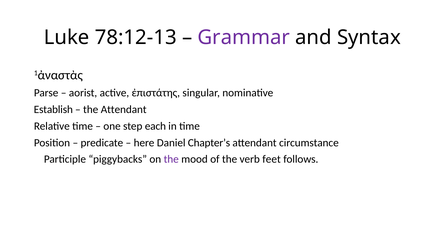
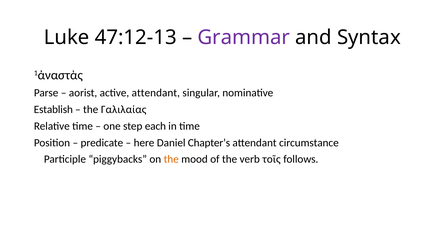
78:12-13: 78:12-13 -> 47:12-13
active ἐπιστάτης: ἐπιστάτης -> attendant
the Attendant: Attendant -> Γαλιλαίας
the at (171, 159) colour: purple -> orange
feet: feet -> τοῖς
